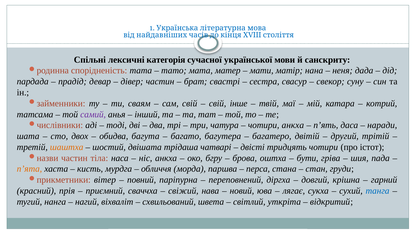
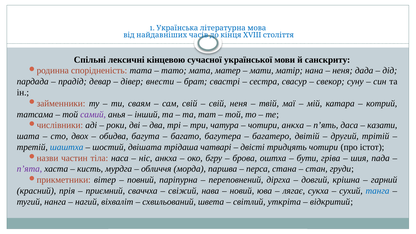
категорія: категорія -> кінцевою
дівер частин: частин -> внести
свій інше: інше -> неня
тоді: тоді -> роки
наради: наради -> казати
шаштха colour: orange -> blue
п’ята colour: orange -> purple
